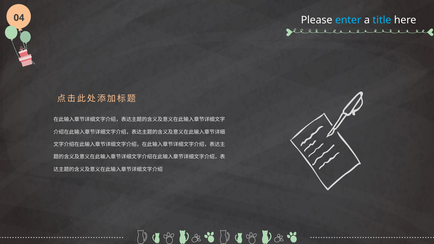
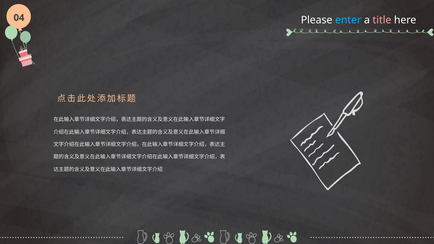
title colour: light blue -> pink
